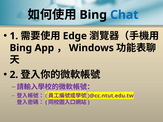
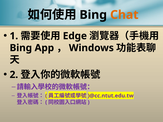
Chat colour: blue -> orange
